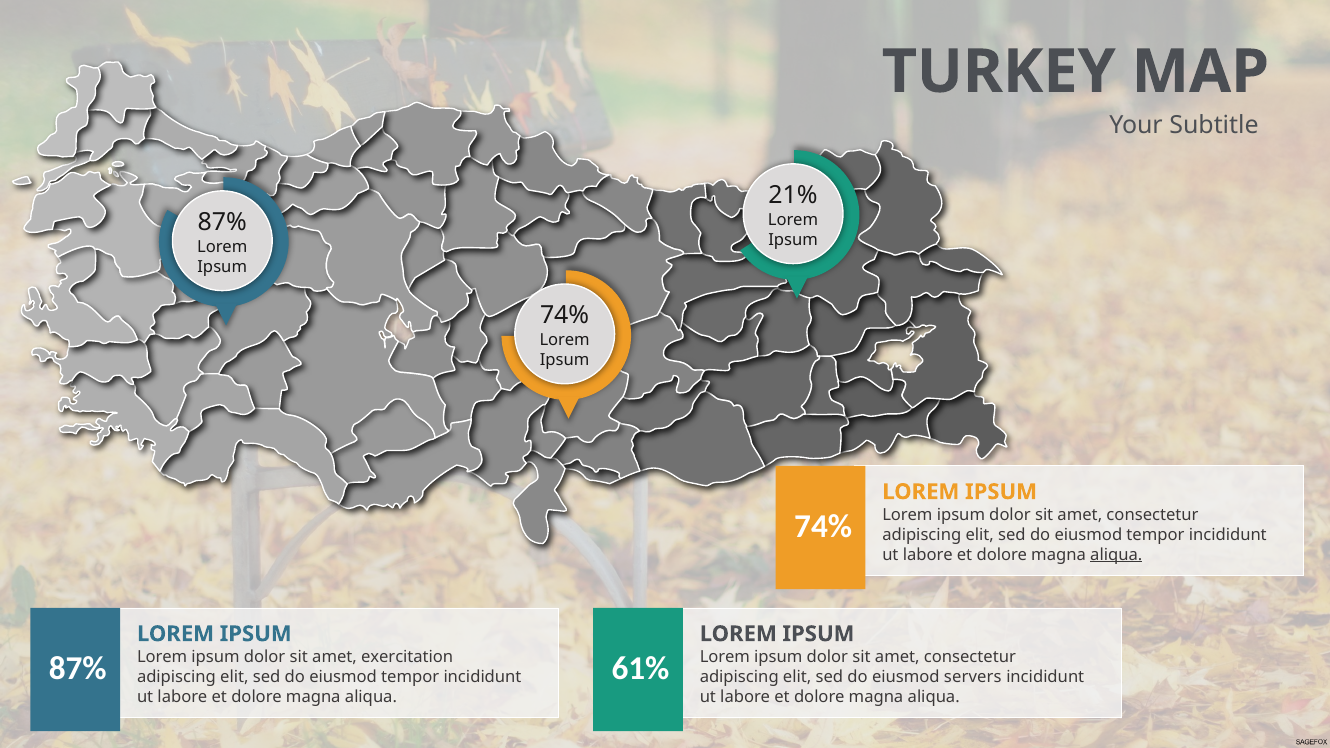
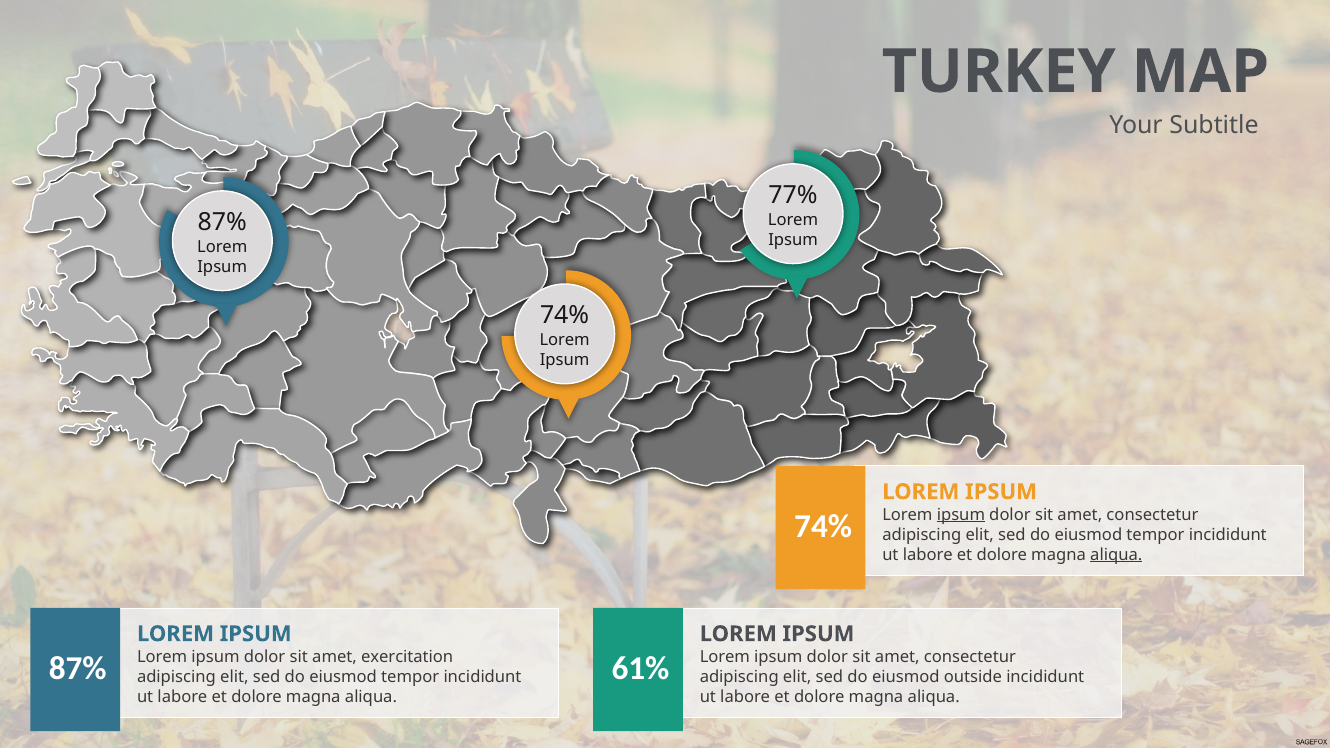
21%: 21% -> 77%
ipsum at (961, 515) underline: none -> present
servers: servers -> outside
